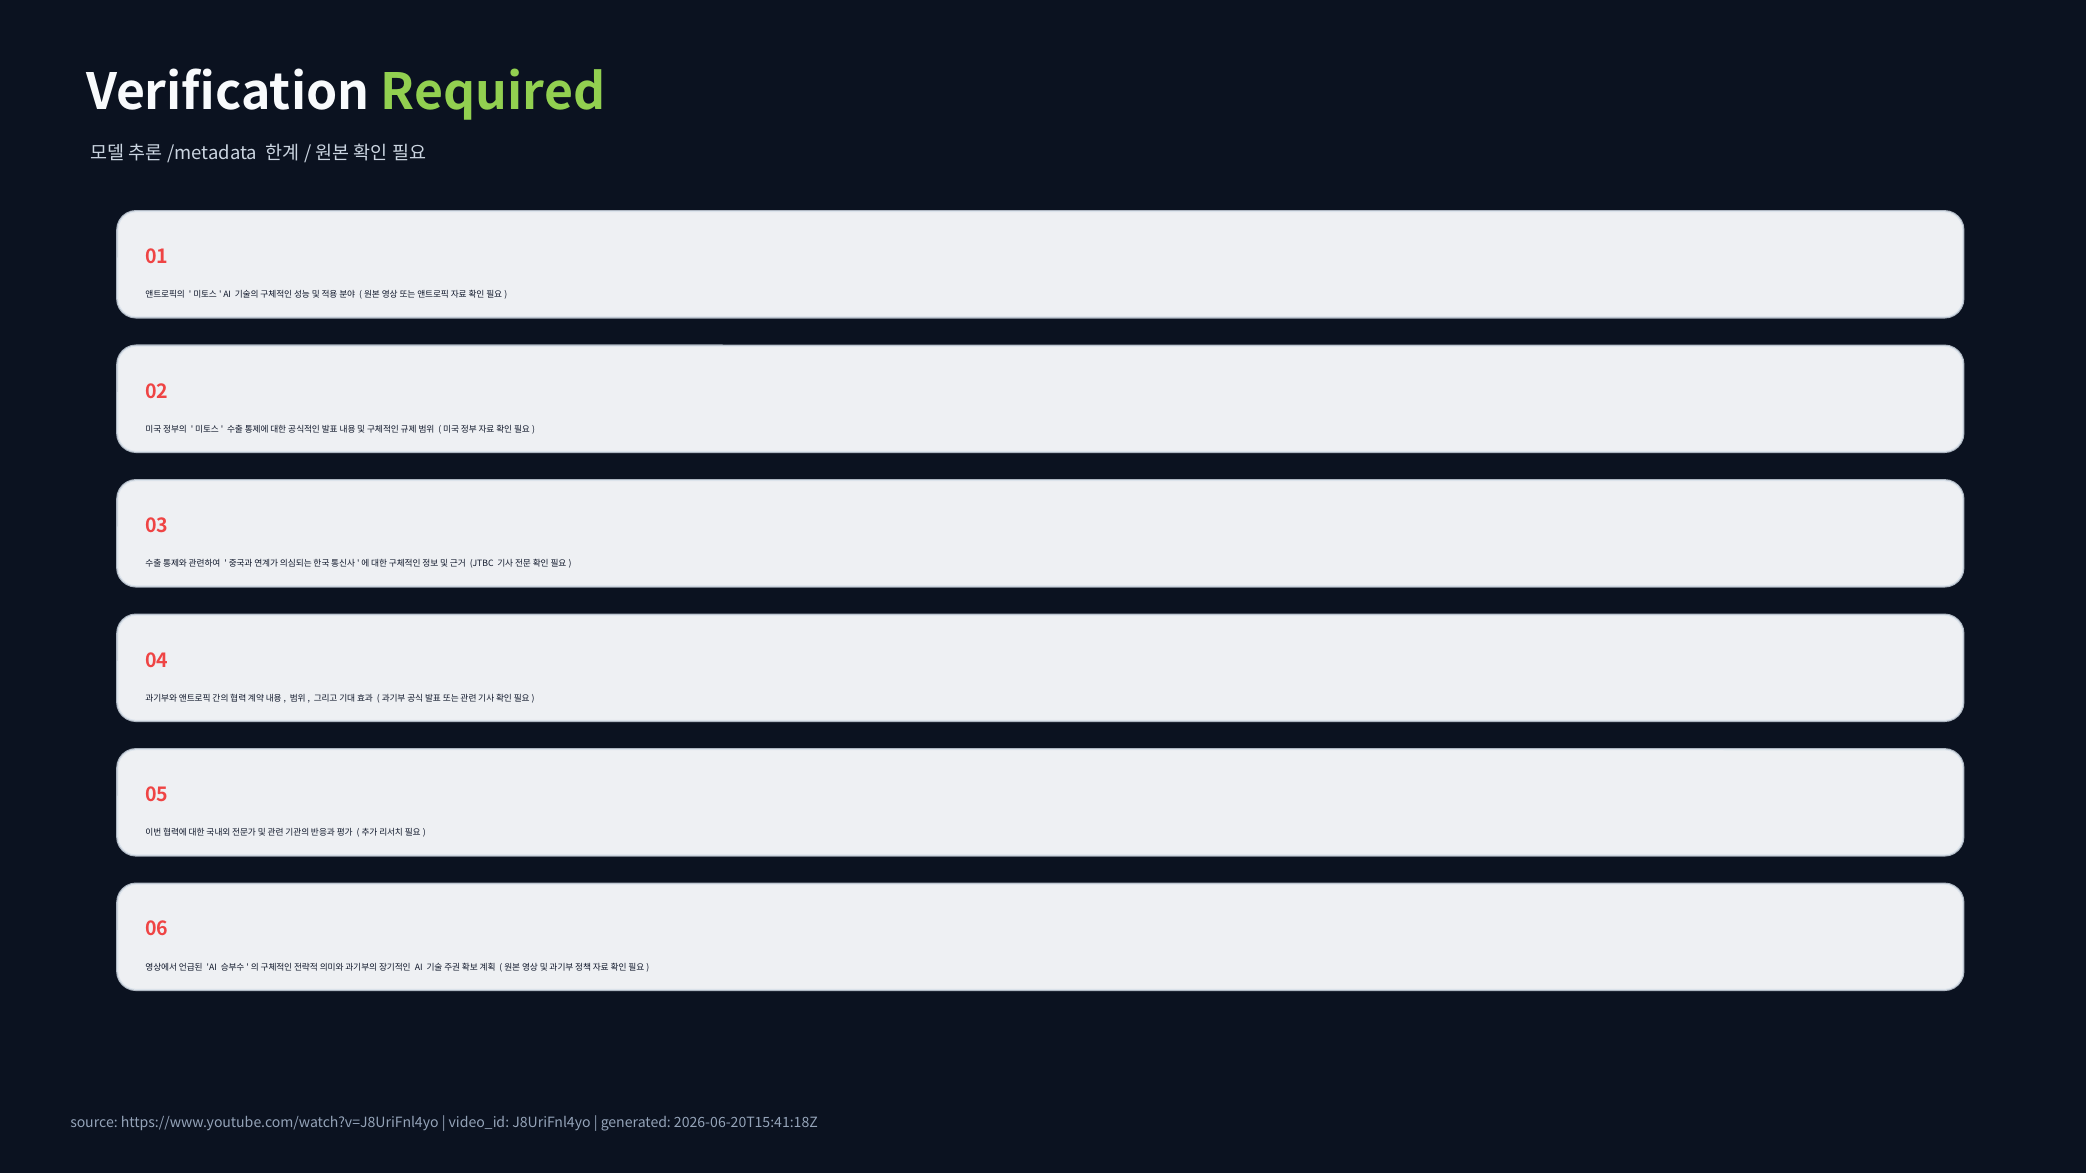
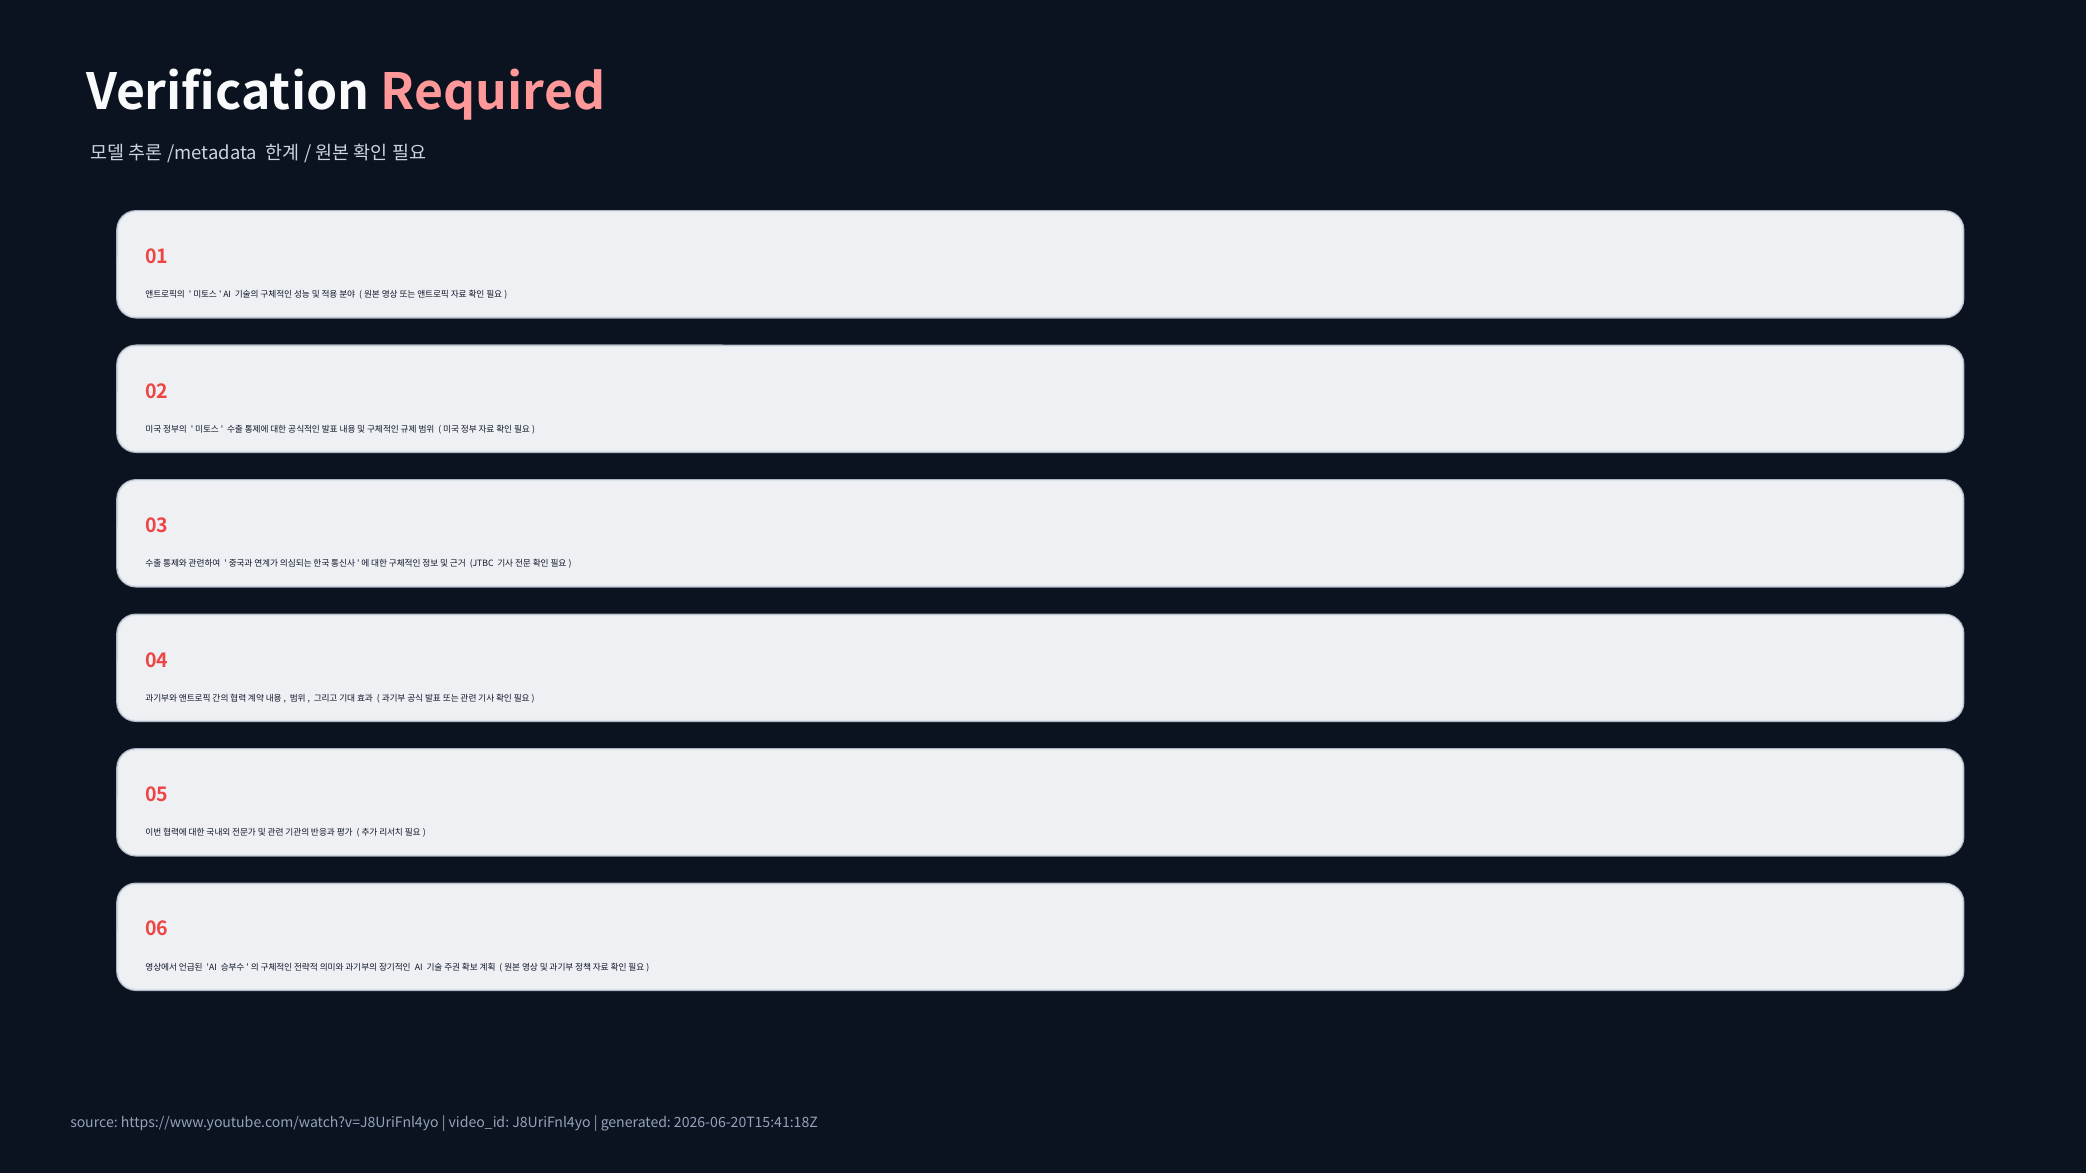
Required colour: light green -> pink
